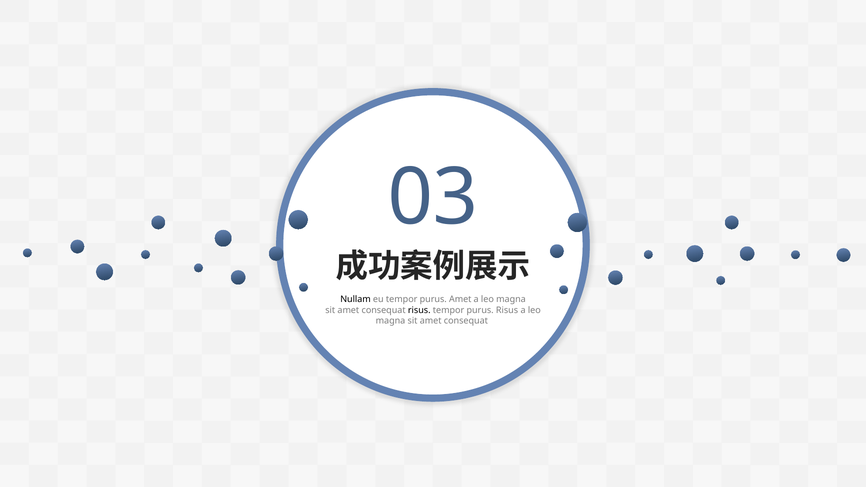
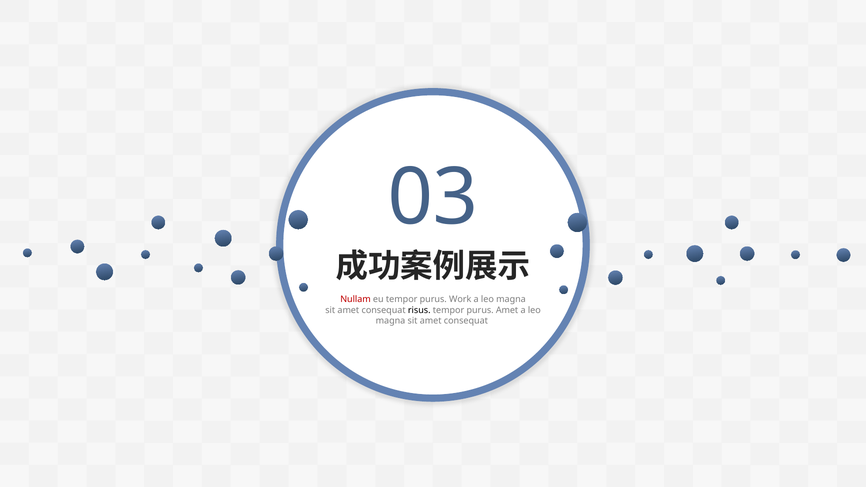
Nullam colour: black -> red
purus Amet: Amet -> Work
purus Risus: Risus -> Amet
